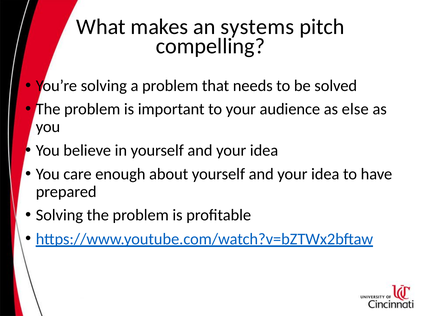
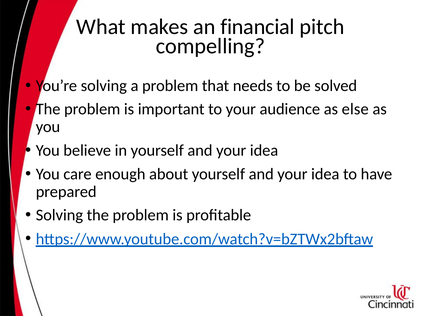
systems: systems -> financial
